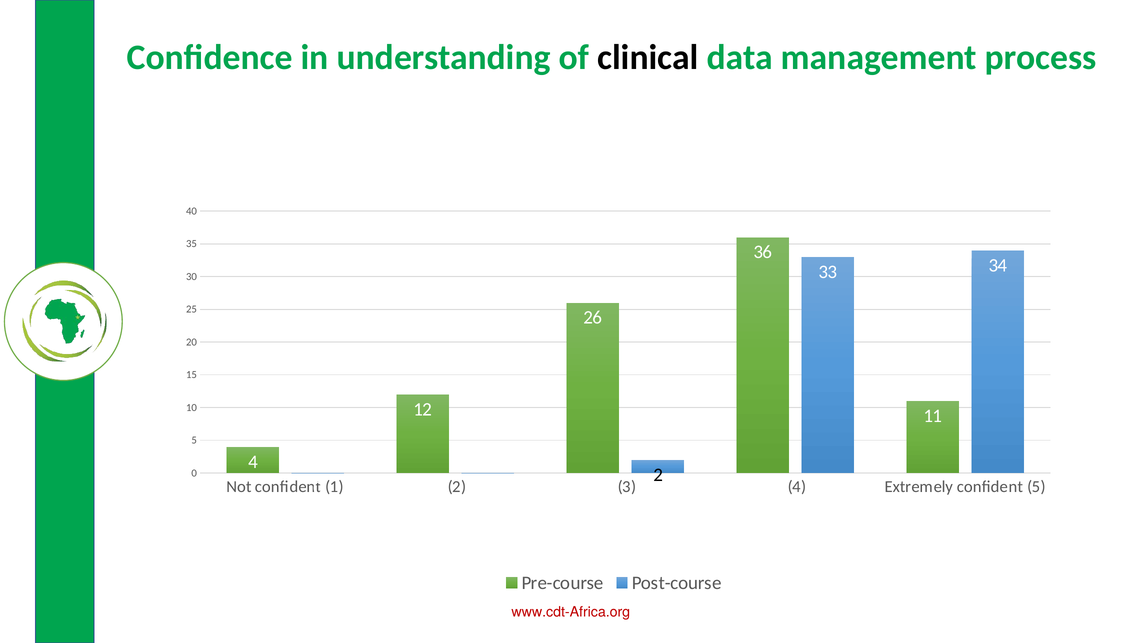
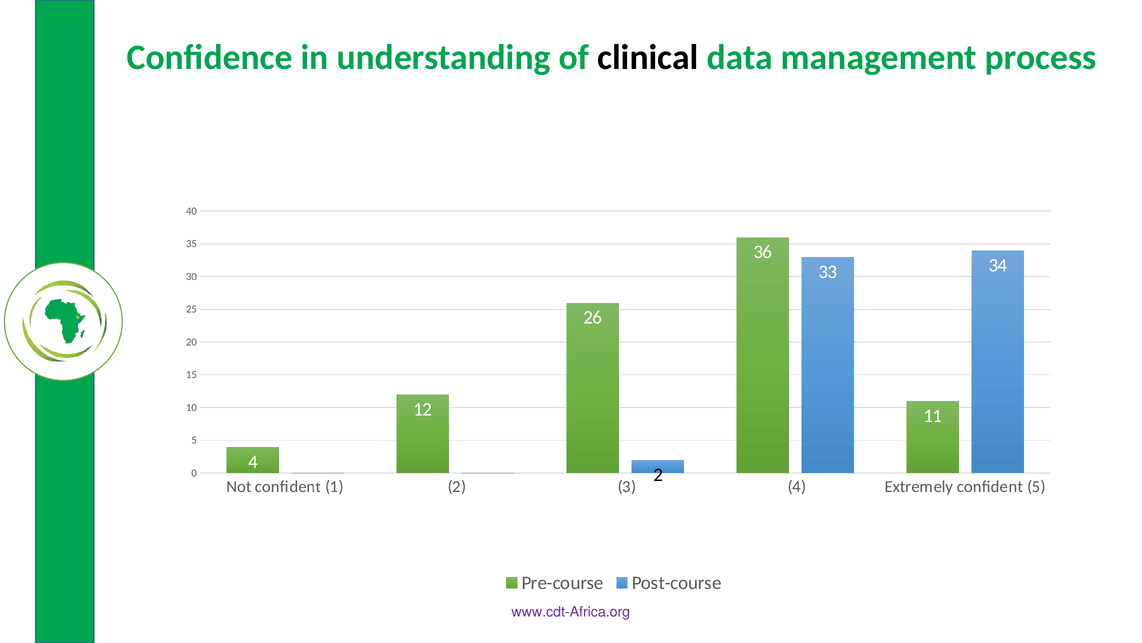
www.cdt-Africa.org colour: red -> purple
